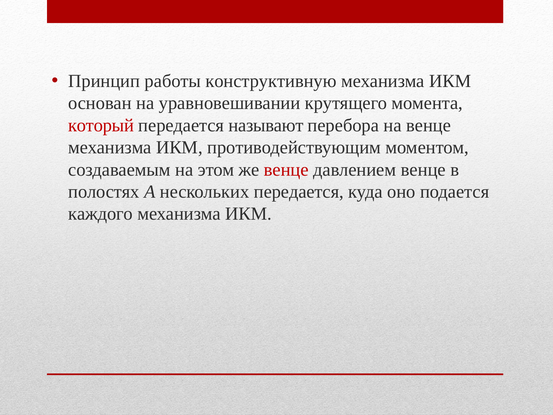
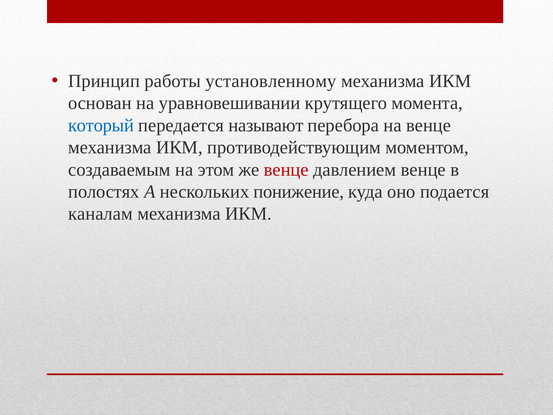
конструктивную: конструктивную -> установленному
который colour: red -> blue
нескольких передается: передается -> понижение
каждого: каждого -> каналам
